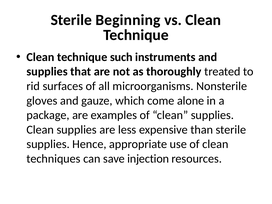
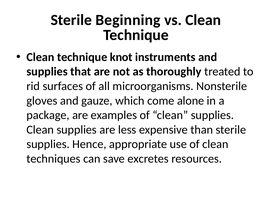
such: such -> knot
injection: injection -> excretes
